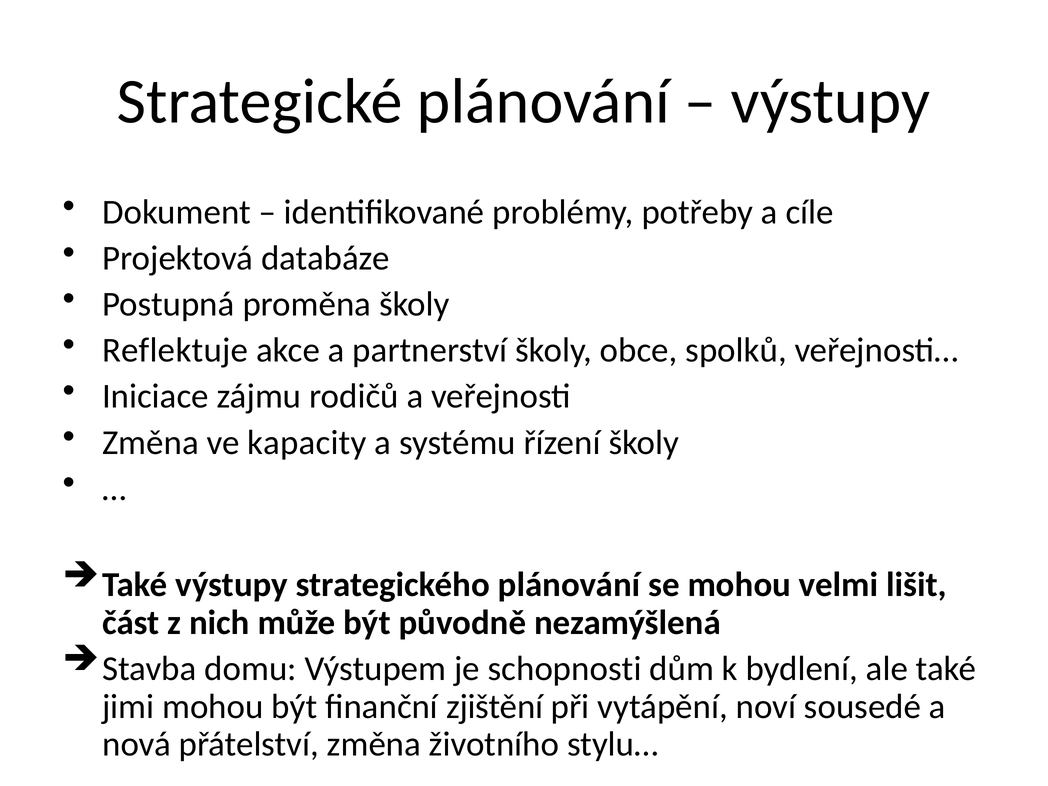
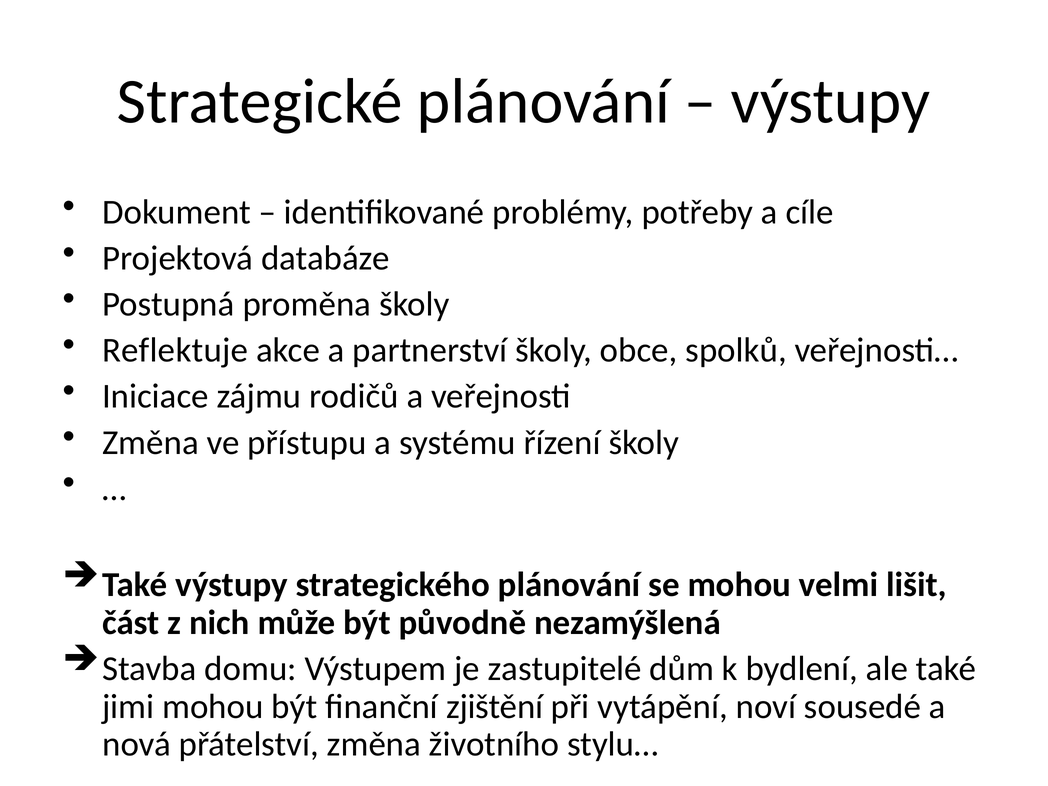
kapacity: kapacity -> přístupu
schopnosti: schopnosti -> zastupitelé
